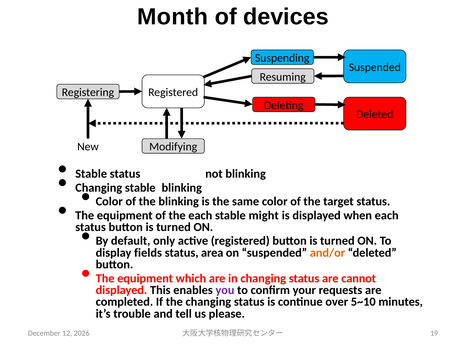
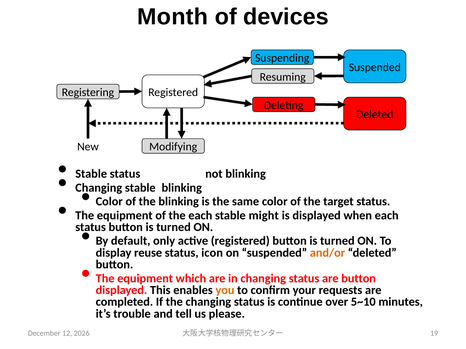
fields: fields -> reuse
area: area -> icon
are cannot: cannot -> button
you colour: purple -> orange
